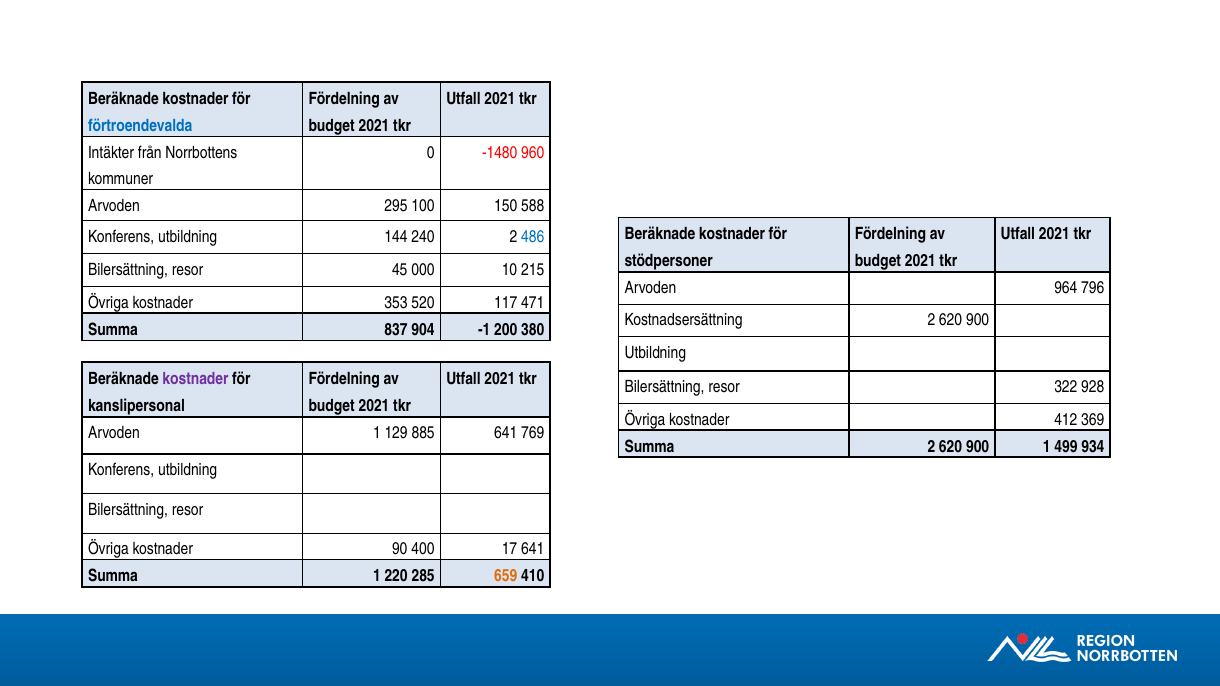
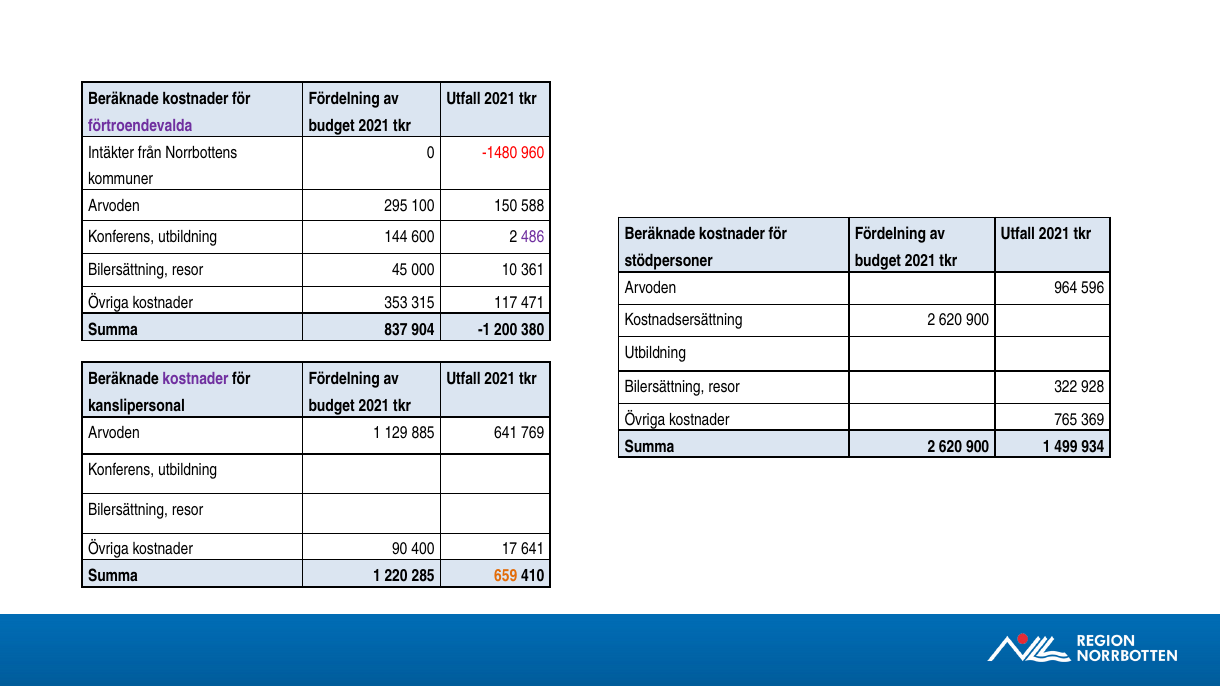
förtroendevalda colour: blue -> purple
240: 240 -> 600
486 colour: blue -> purple
215: 215 -> 361
796: 796 -> 596
520: 520 -> 315
412: 412 -> 765
